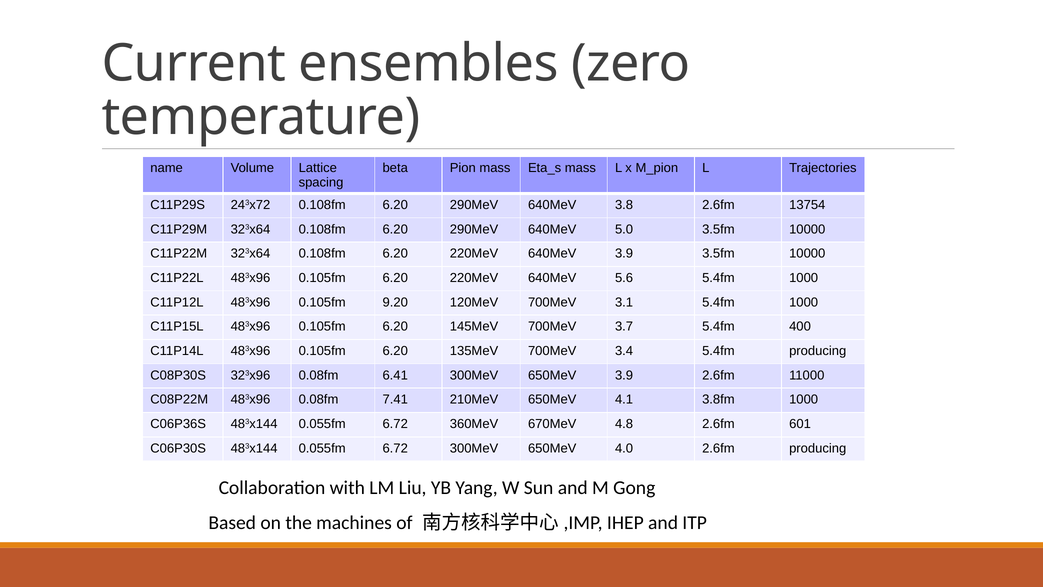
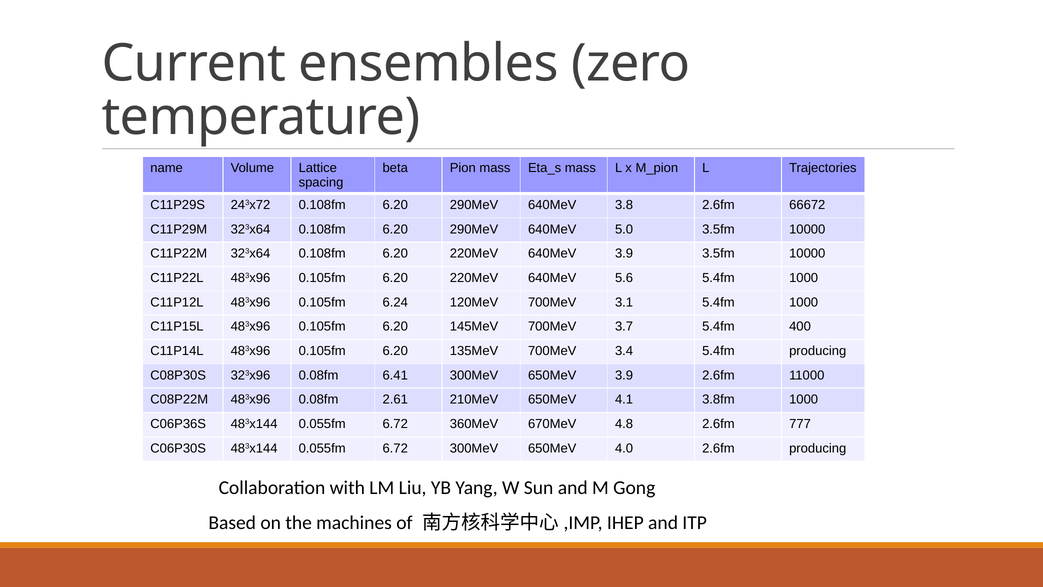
13754: 13754 -> 66672
9.20: 9.20 -> 6.24
7.41: 7.41 -> 2.61
601: 601 -> 777
